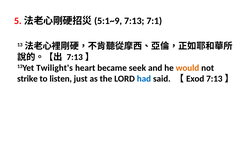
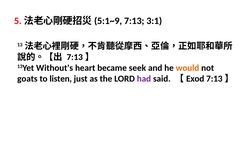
7:1: 7:1 -> 3:1
Twilight's: Twilight's -> Without's
strike: strike -> goats
had colour: blue -> purple
